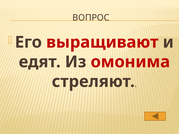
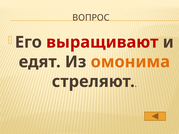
омонима colour: red -> orange
